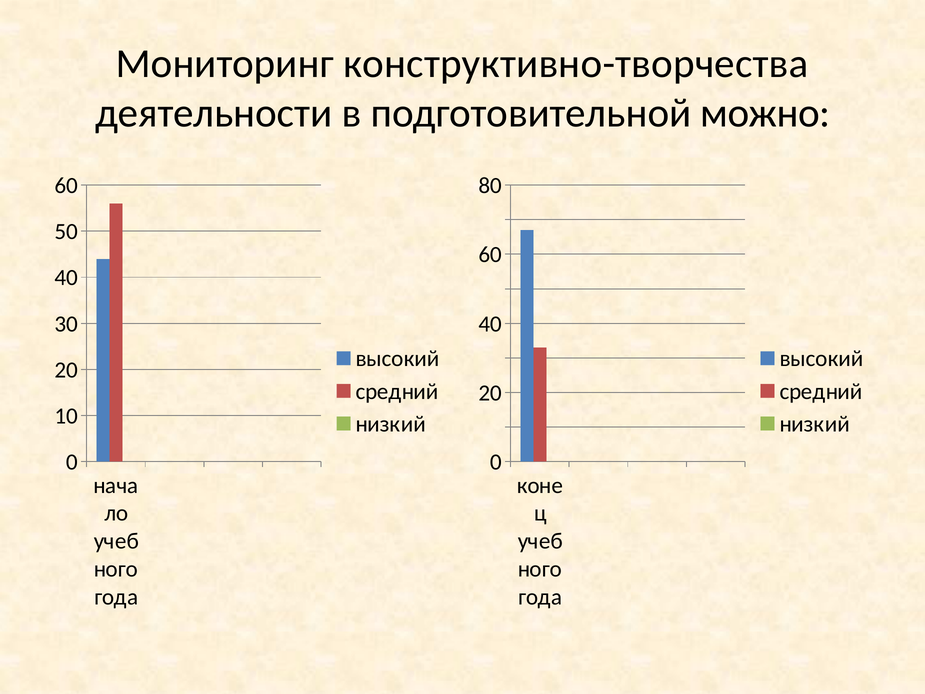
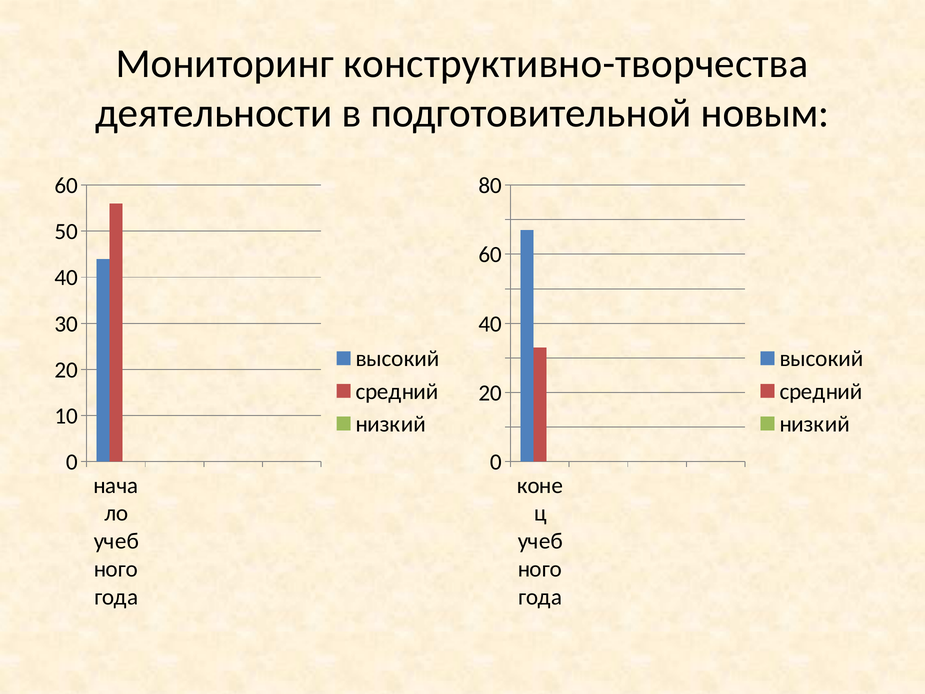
можно: можно -> новым
